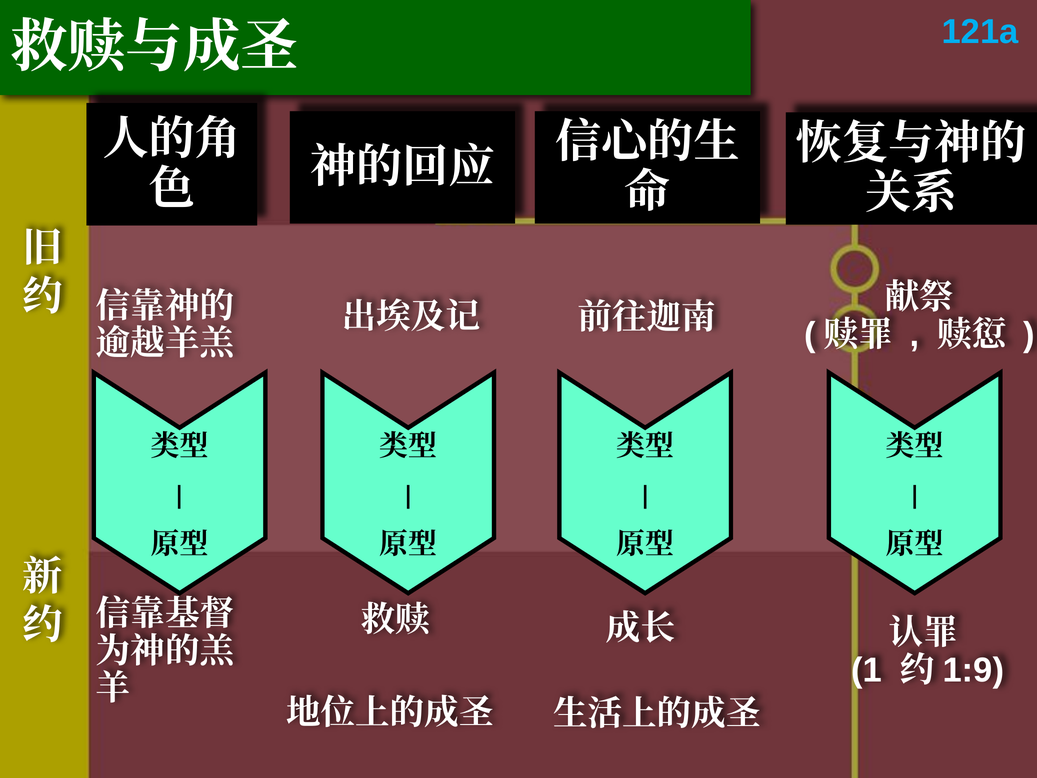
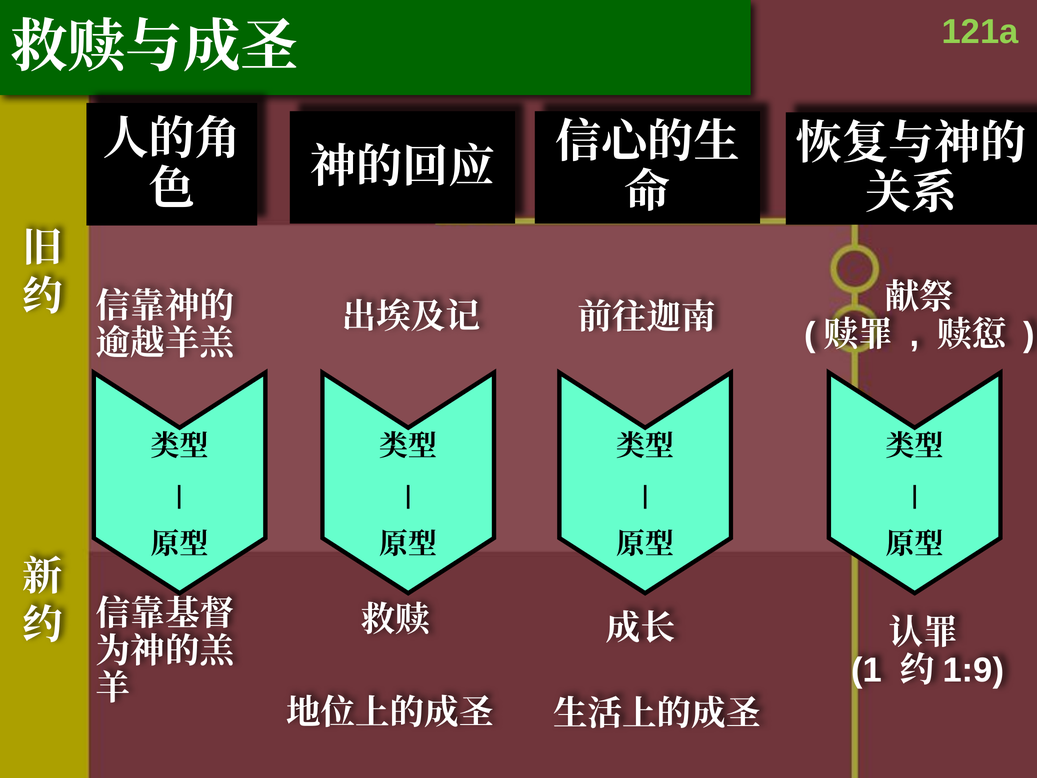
121a colour: light blue -> light green
